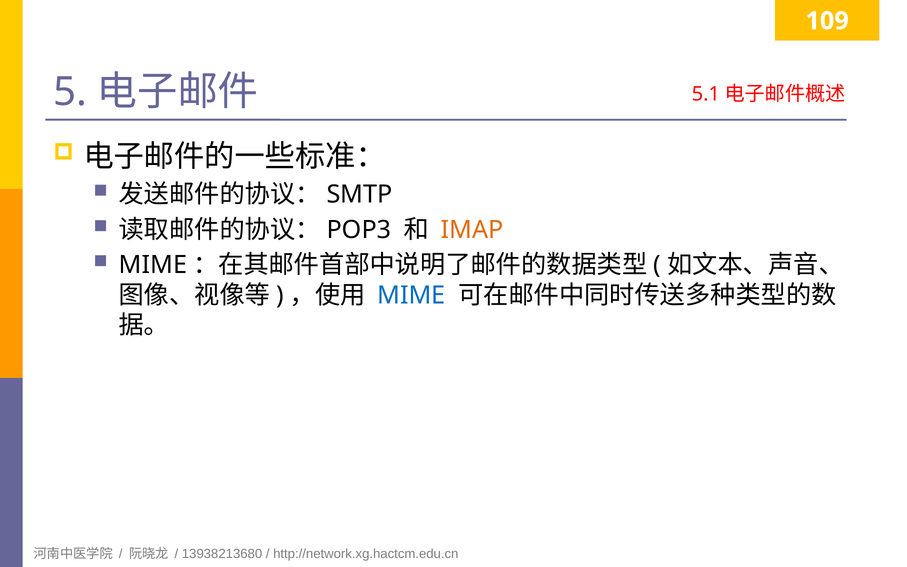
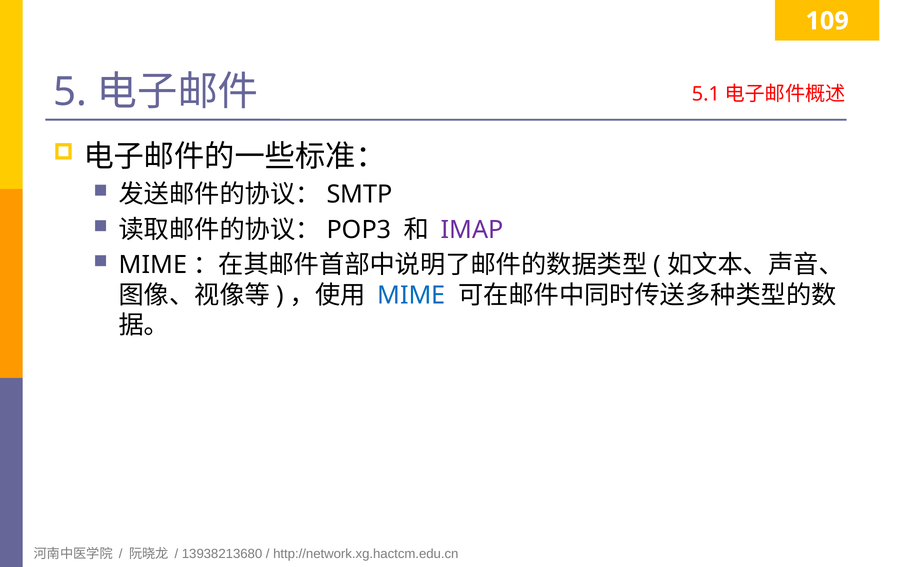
IMAP colour: orange -> purple
